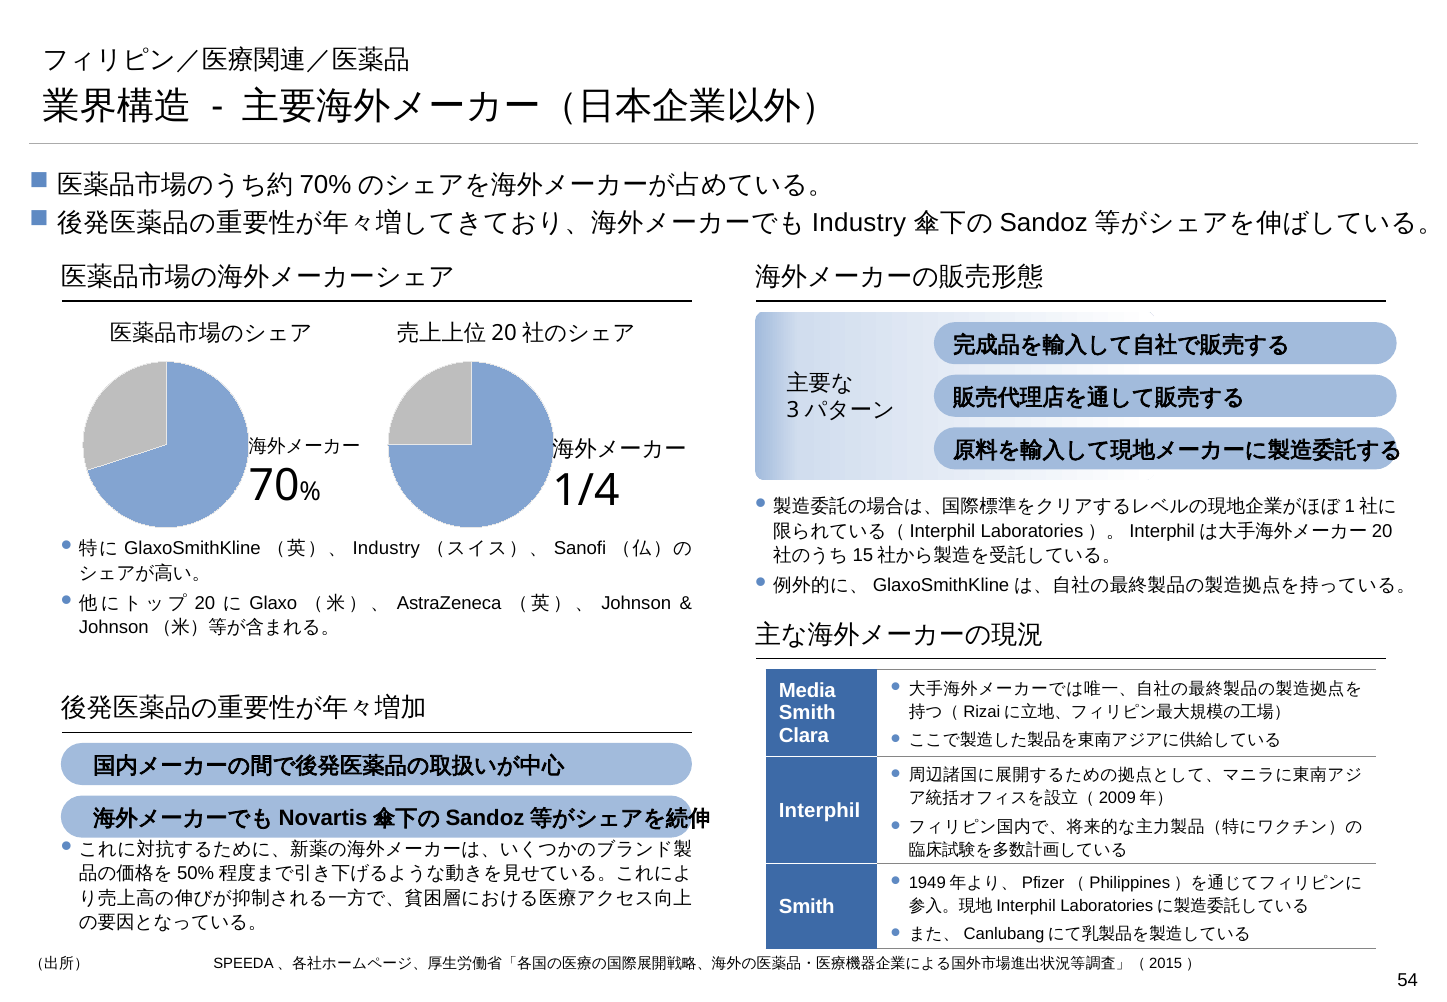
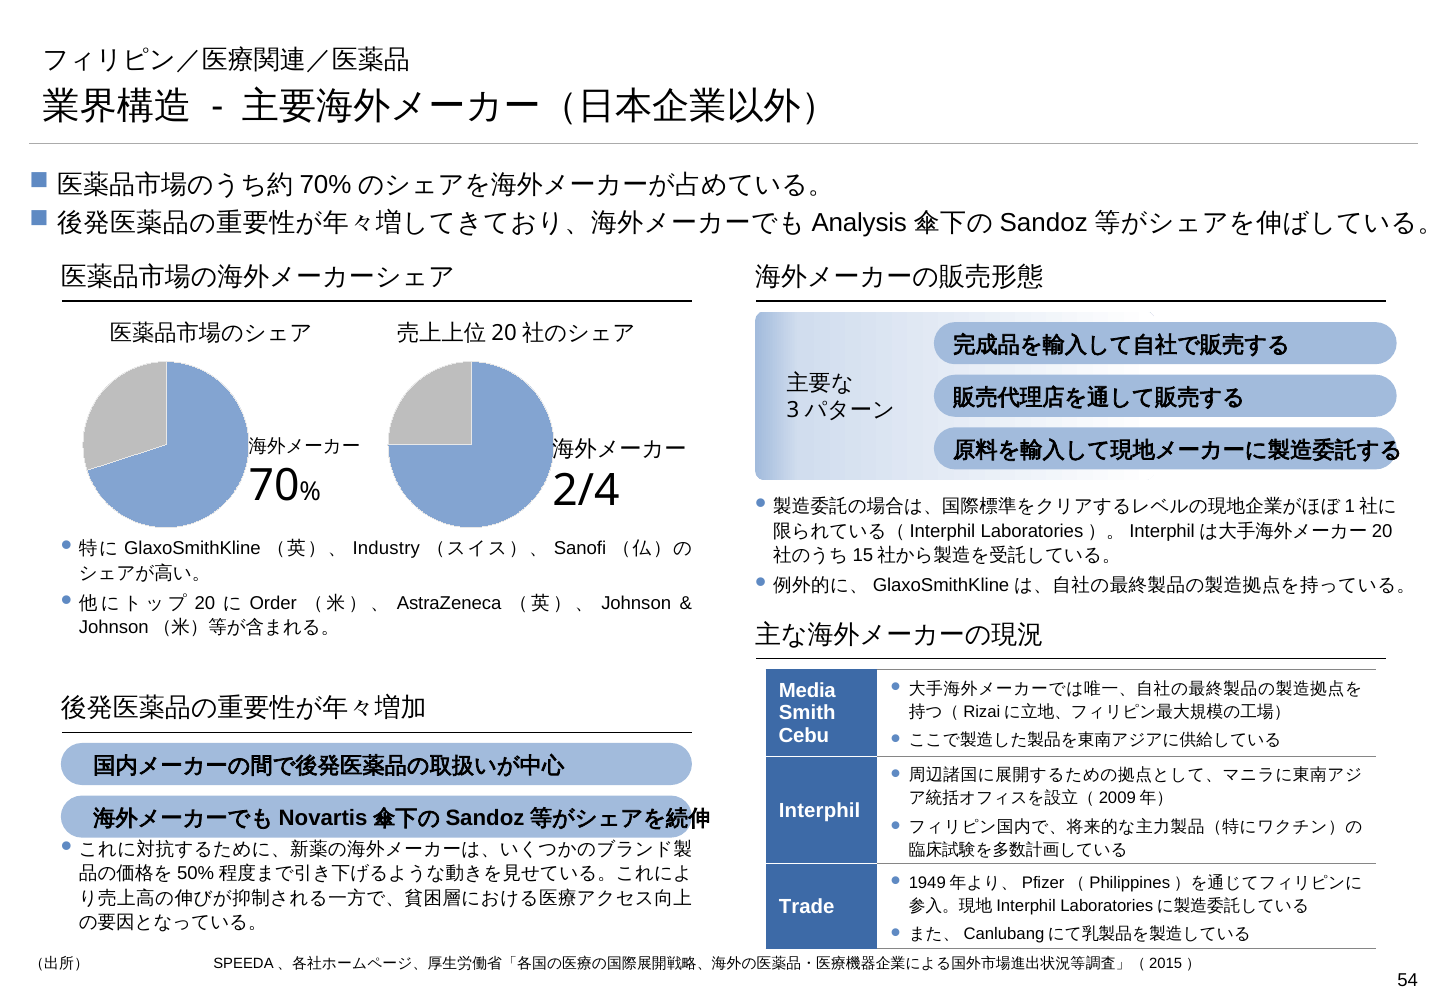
Industry at (859, 223): Industry -> Analysis
1/4: 1/4 -> 2/4
Glaxo: Glaxo -> Order
Clara: Clara -> Cebu
Smith at (807, 906): Smith -> Trade
